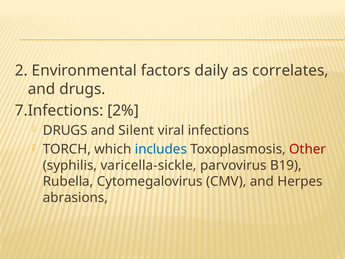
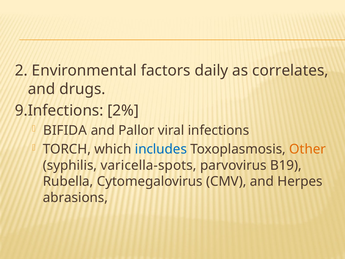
7.Infections: 7.Infections -> 9.Infections
DRUGS at (65, 130): DRUGS -> BIFIDA
Silent: Silent -> Pallor
Other colour: red -> orange
varicella-sickle: varicella-sickle -> varicella-spots
